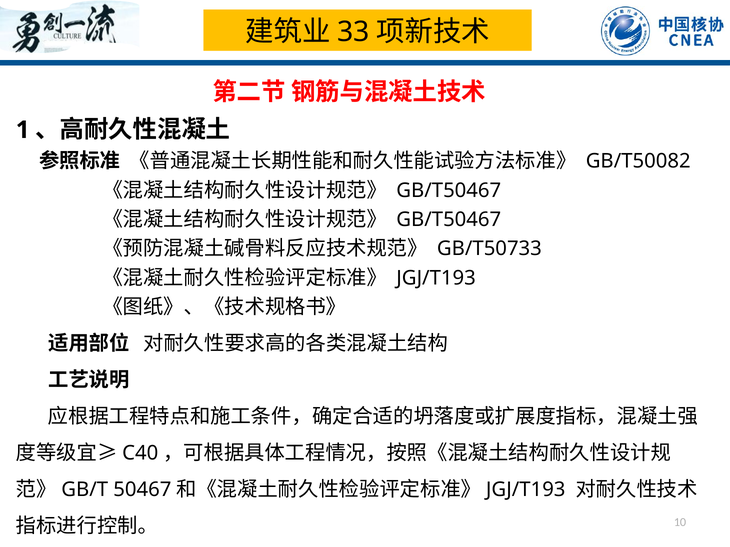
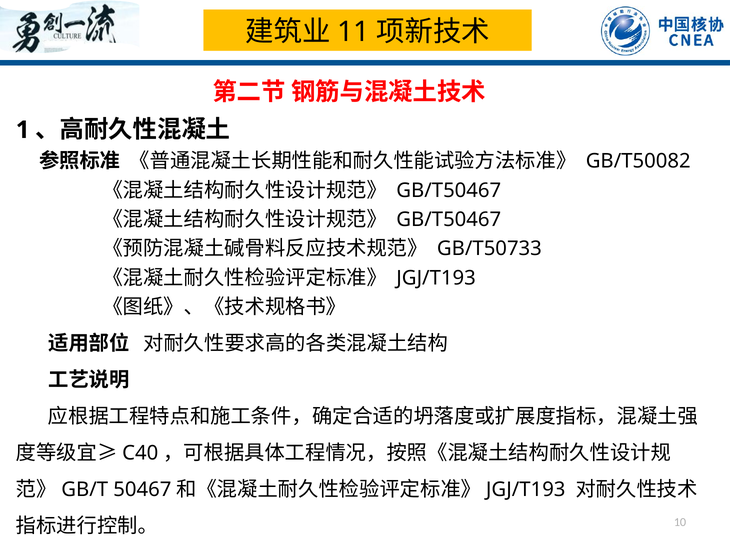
33: 33 -> 11
